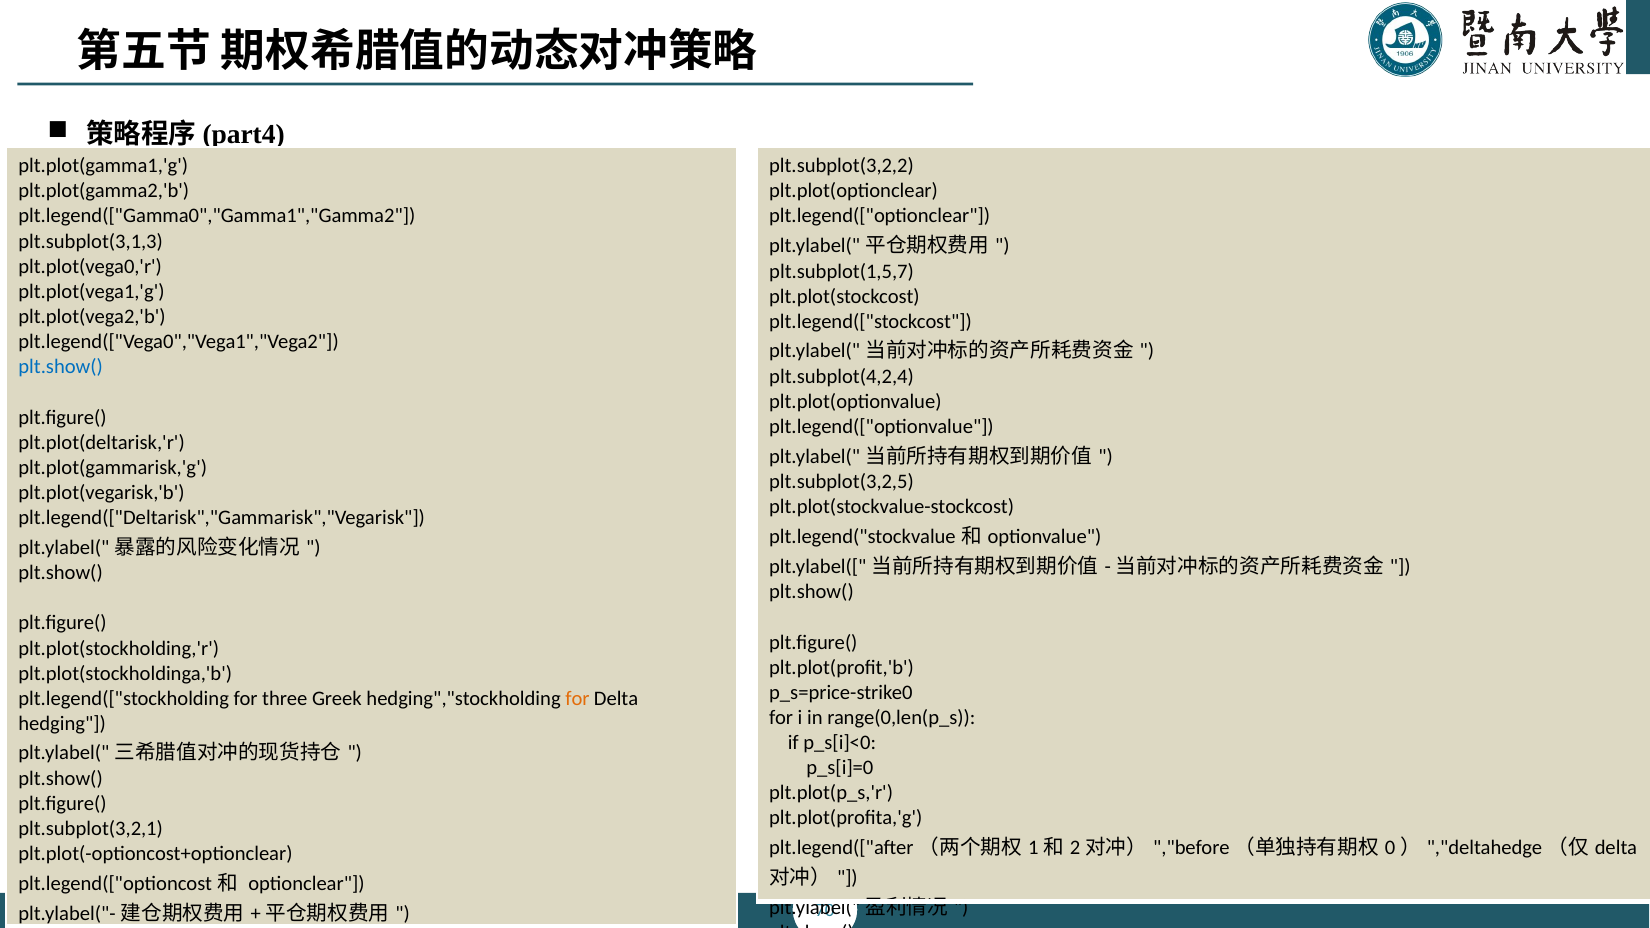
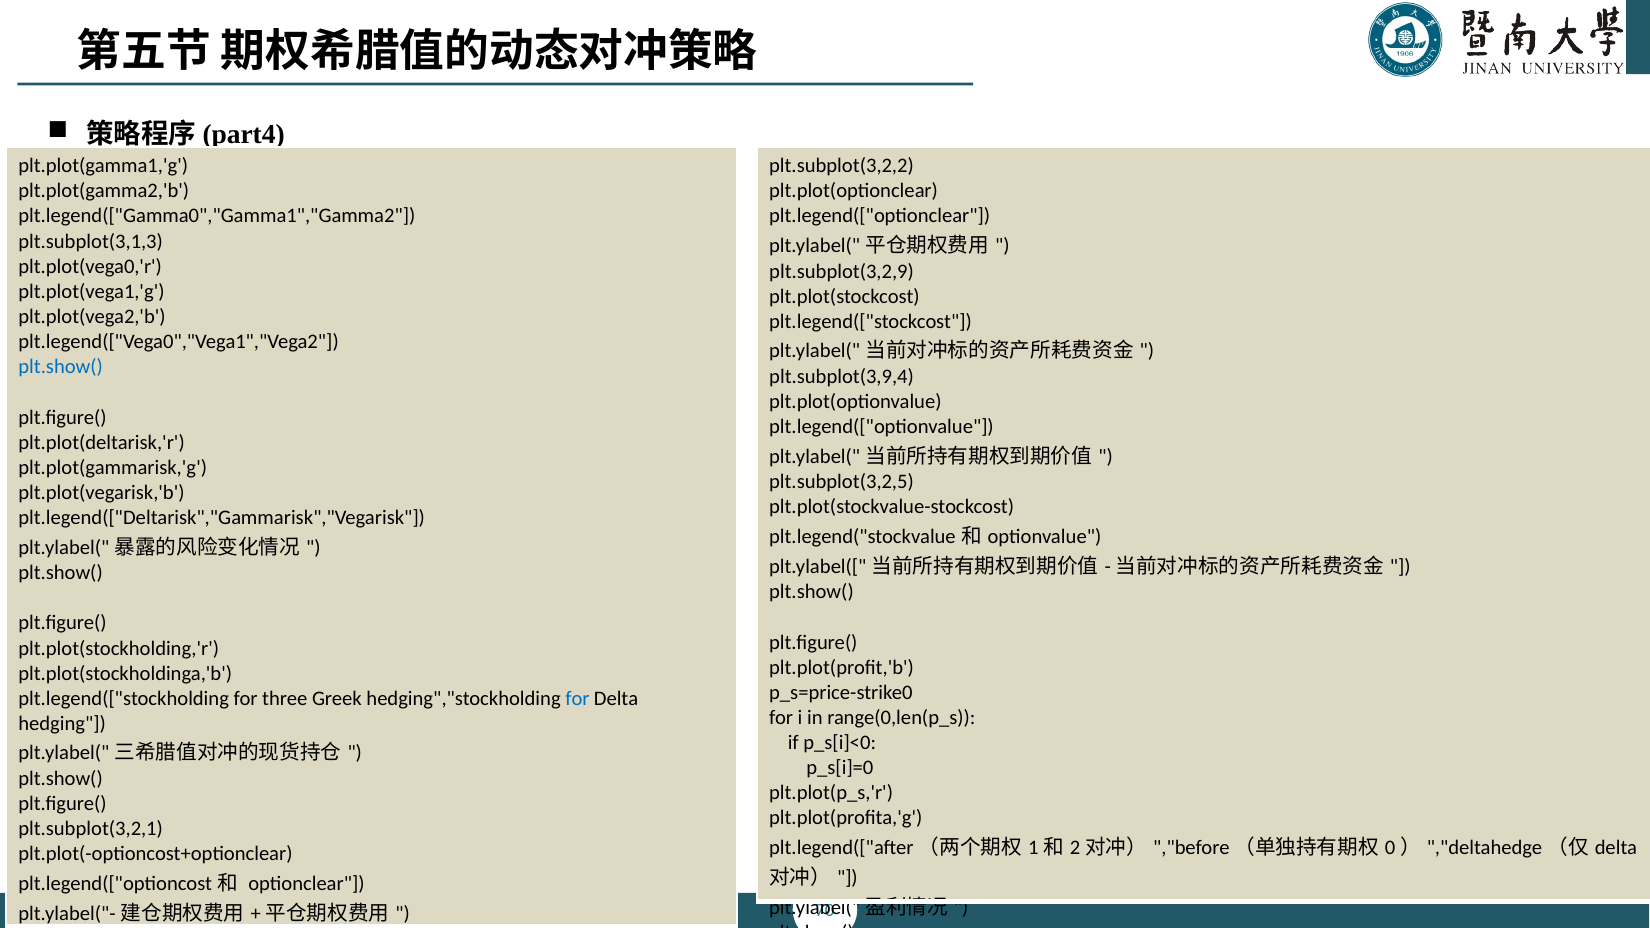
plt.subplot(1,5,7: plt.subplot(1,5,7 -> plt.subplot(3,2,9
plt.subplot(4,2,4: plt.subplot(4,2,4 -> plt.subplot(3,9,4
for at (577, 699) colour: orange -> blue
